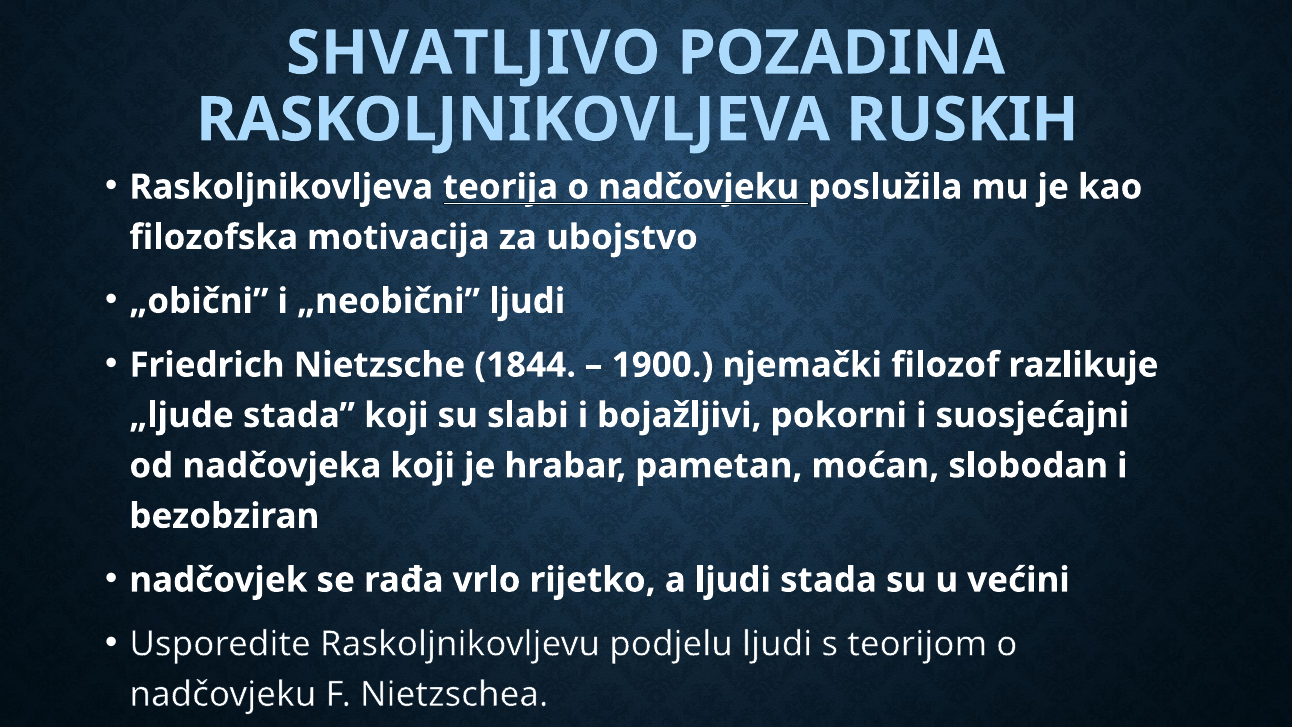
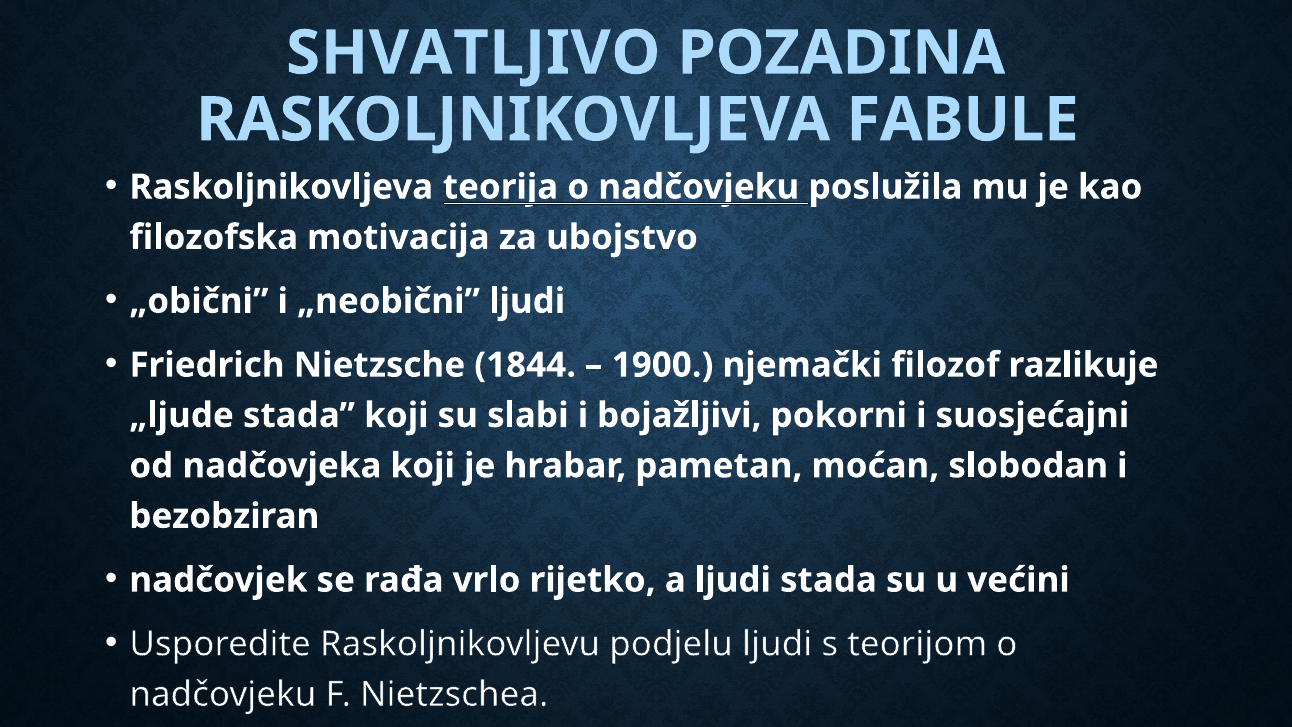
RUSKIH: RUSKIH -> FABULE
